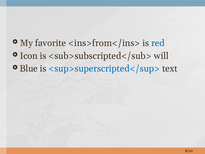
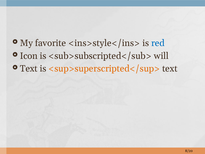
<ins>from</ins>: <ins>from</ins> -> <ins>style</ins>
Blue at (29, 69): Blue -> Text
<sup>superscripted</sup> colour: blue -> orange
